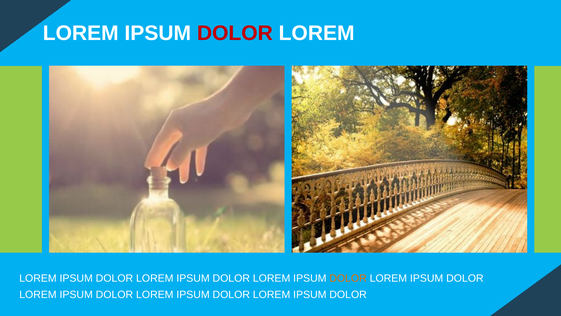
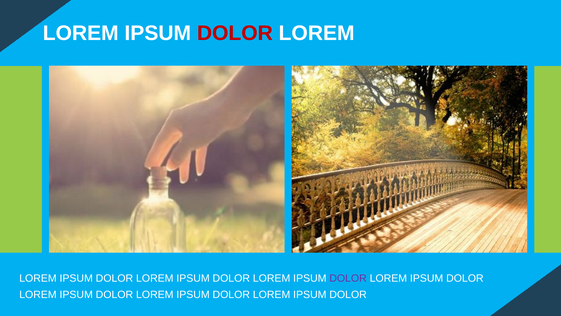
DOLOR at (348, 278) colour: orange -> purple
